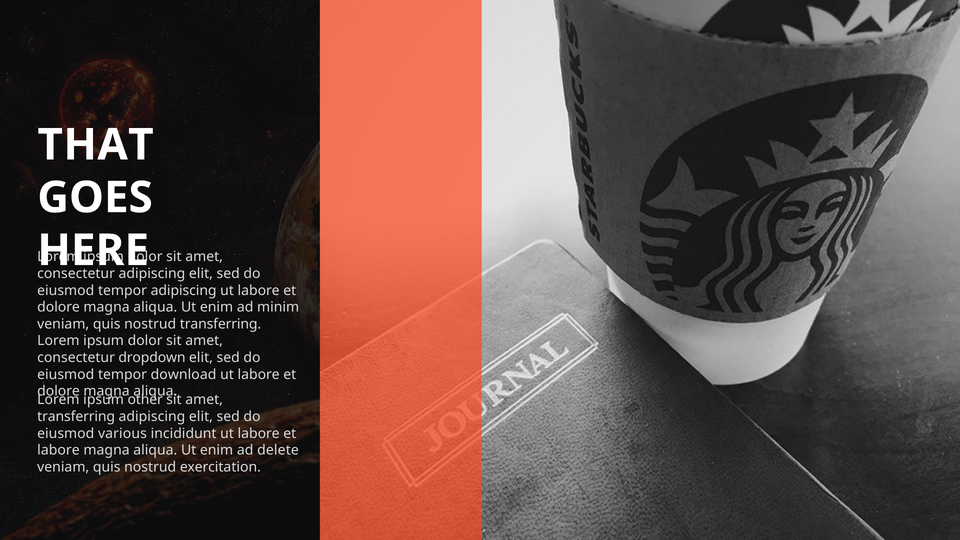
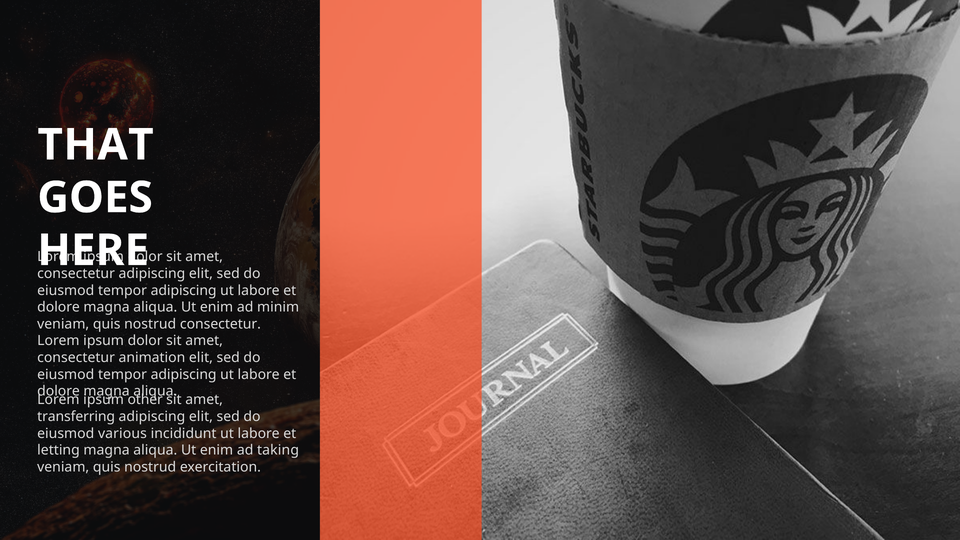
nostrud transferring: transferring -> consectetur
dropdown: dropdown -> animation
download at (184, 374): download -> adipiscing
labore at (58, 450): labore -> letting
delete: delete -> taking
